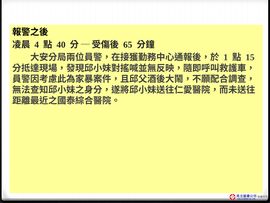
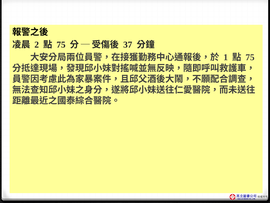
4: 4 -> 2
40 at (61, 45): 40 -> 75
65: 65 -> 37
15 at (250, 57): 15 -> 75
